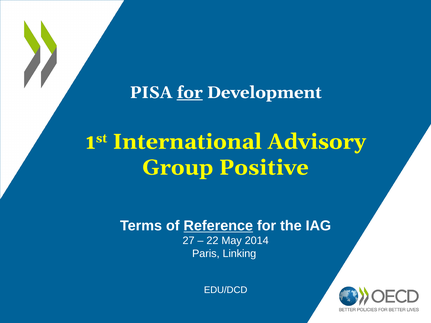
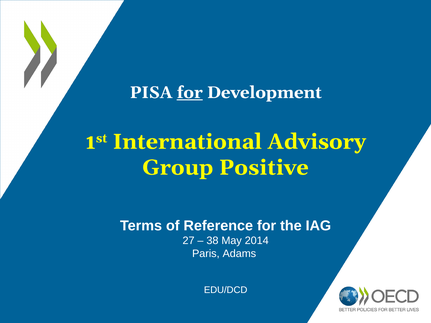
Reference underline: present -> none
22: 22 -> 38
Linking: Linking -> Adams
